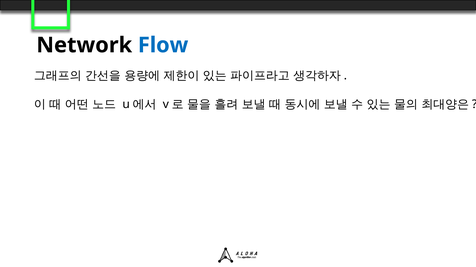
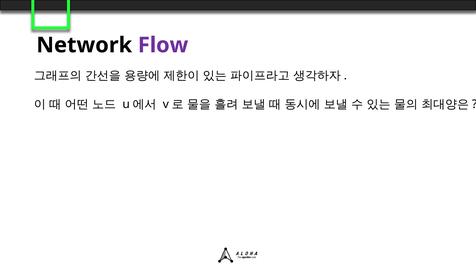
Flow colour: blue -> purple
